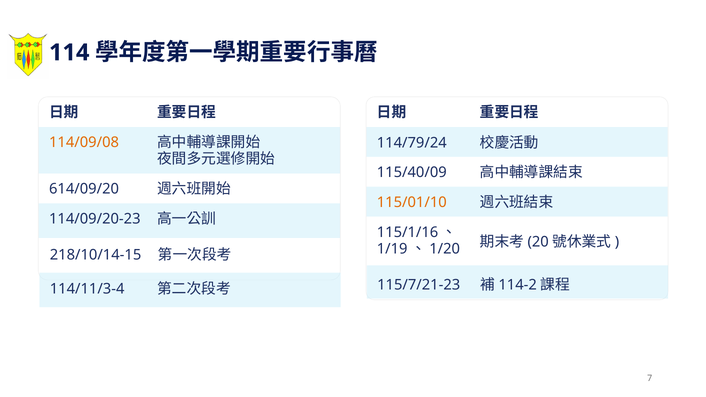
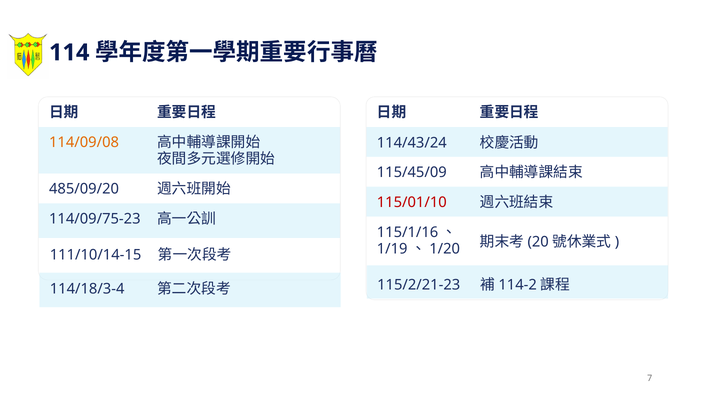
114/79/24: 114/79/24 -> 114/43/24
115/40/09: 115/40/09 -> 115/45/09
614/09/20: 614/09/20 -> 485/09/20
115/01/10 colour: orange -> red
114/09/20-23: 114/09/20-23 -> 114/09/75-23
218/10/14-15: 218/10/14-15 -> 111/10/14-15
115/7/21-23: 115/7/21-23 -> 115/2/21-23
114/11/3-4: 114/11/3-4 -> 114/18/3-4
